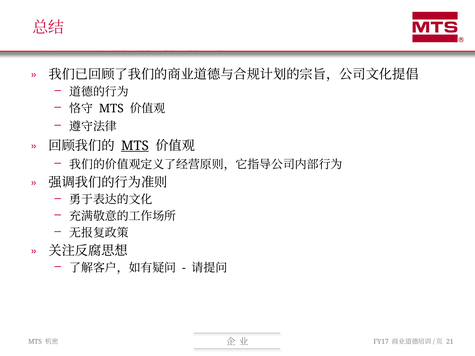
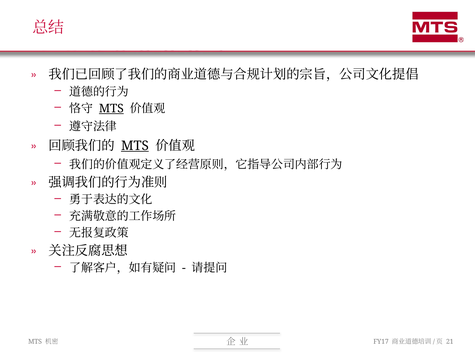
MTS at (111, 109) underline: none -> present
